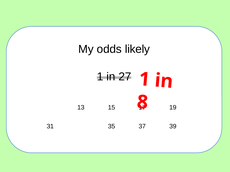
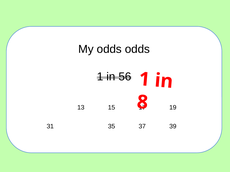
odds likely: likely -> odds
27: 27 -> 56
